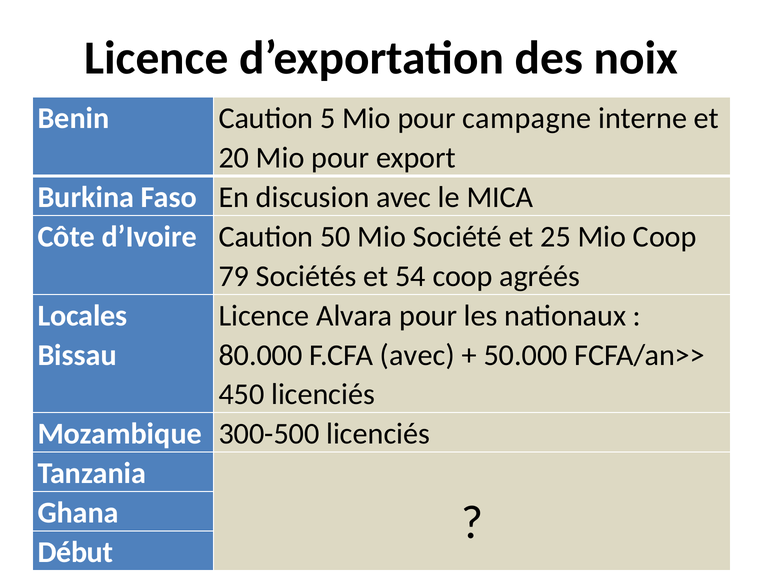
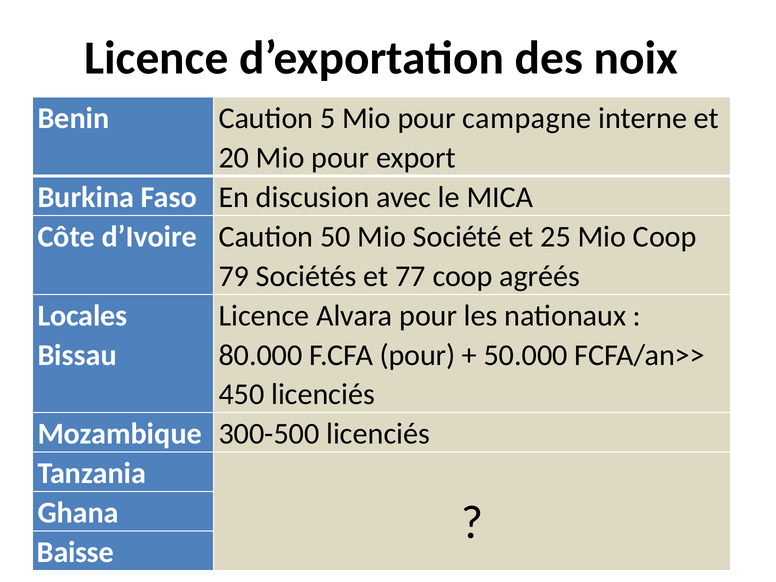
54: 54 -> 77
F.CFA avec: avec -> pour
Début: Début -> Baisse
